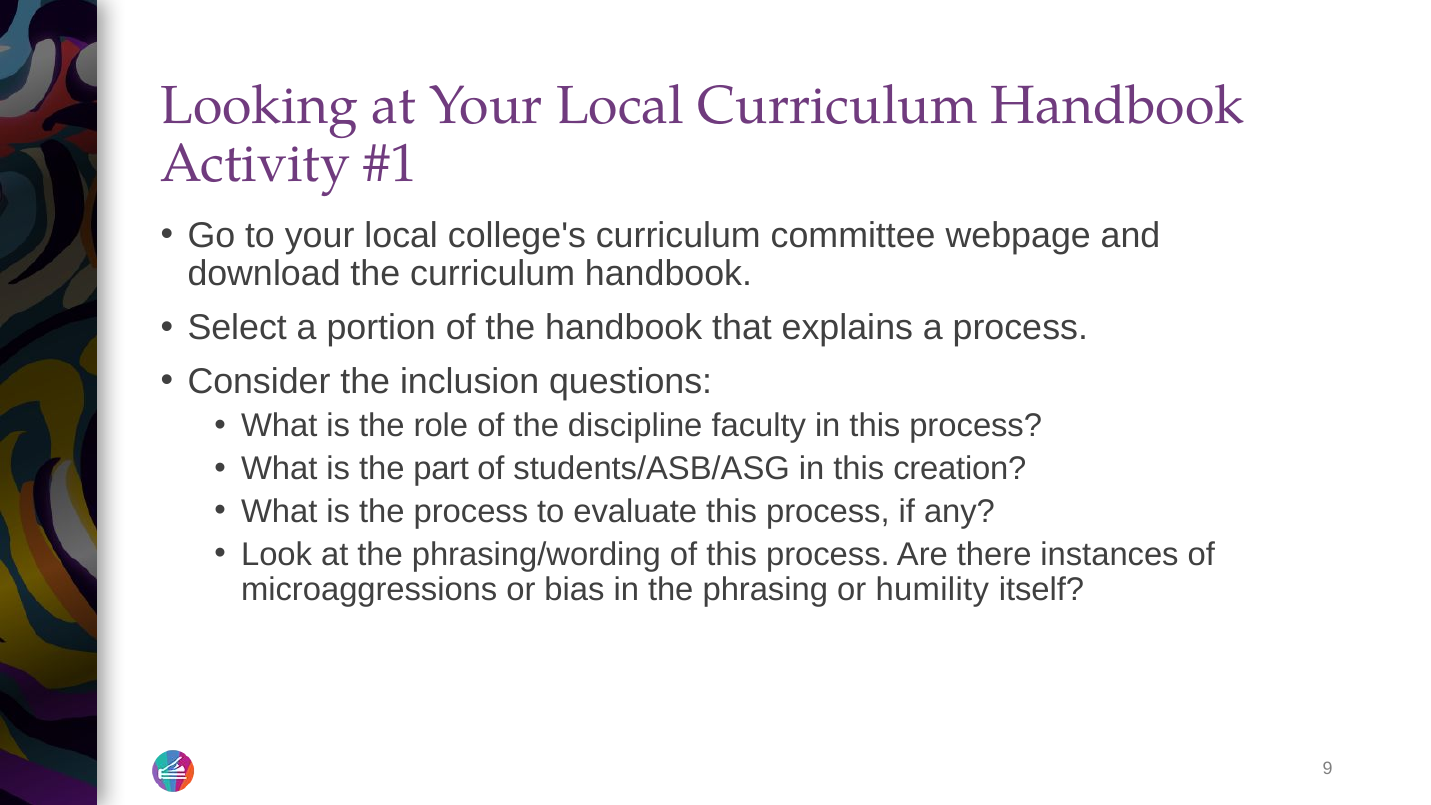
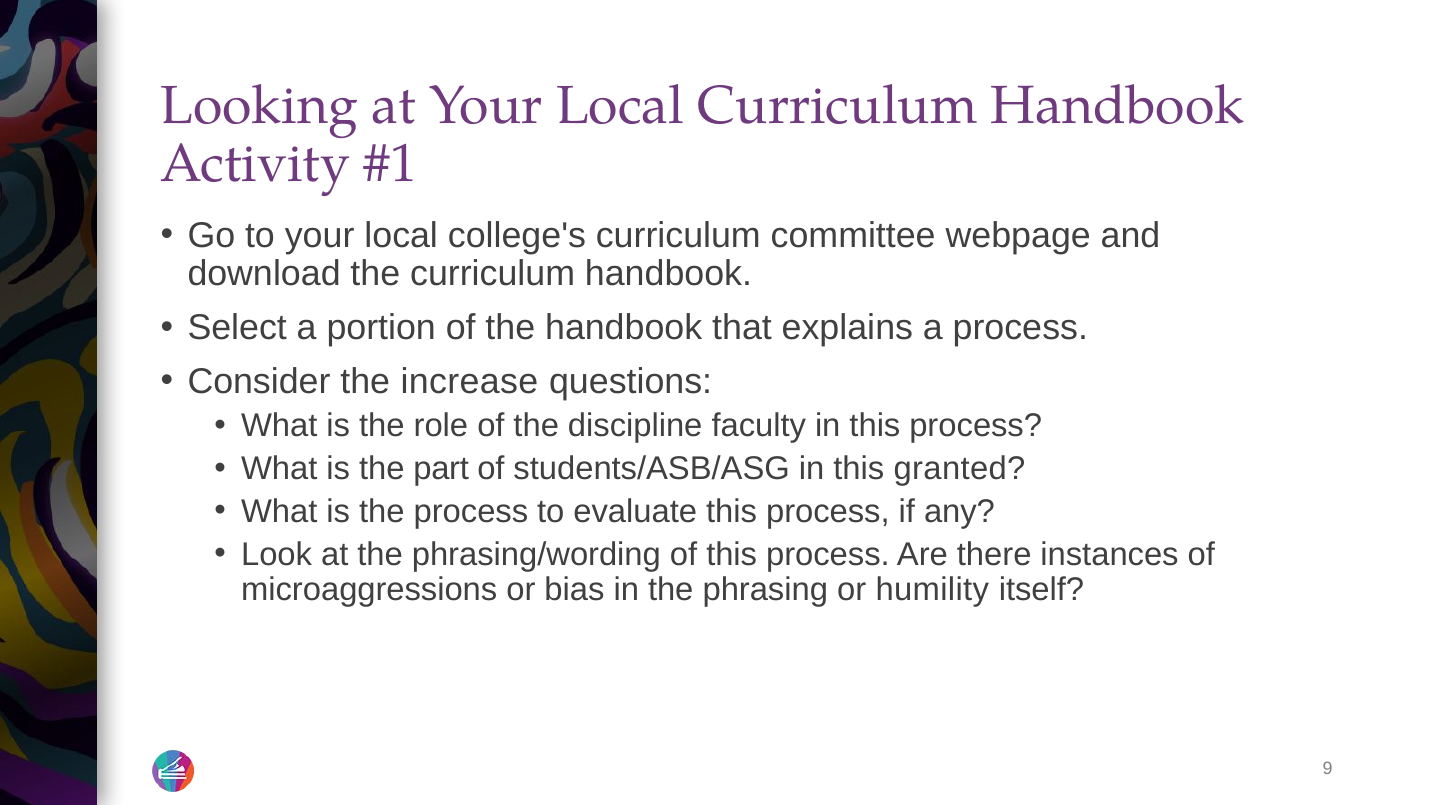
inclusion: inclusion -> increase
creation: creation -> granted
